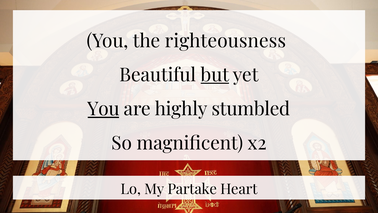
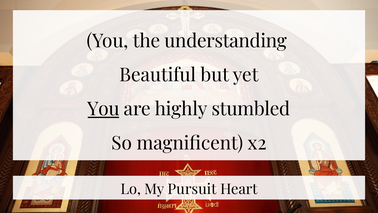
righteousness: righteousness -> understanding
but underline: present -> none
Partake: Partake -> Pursuit
